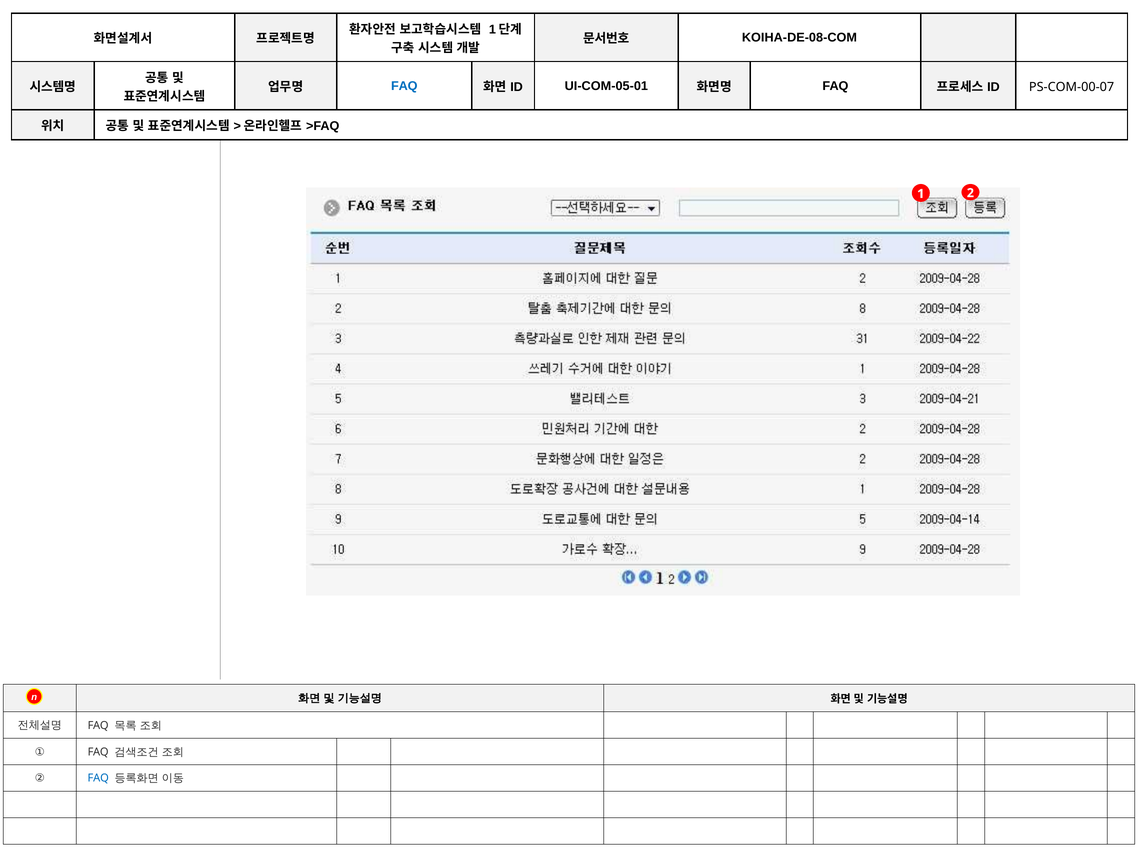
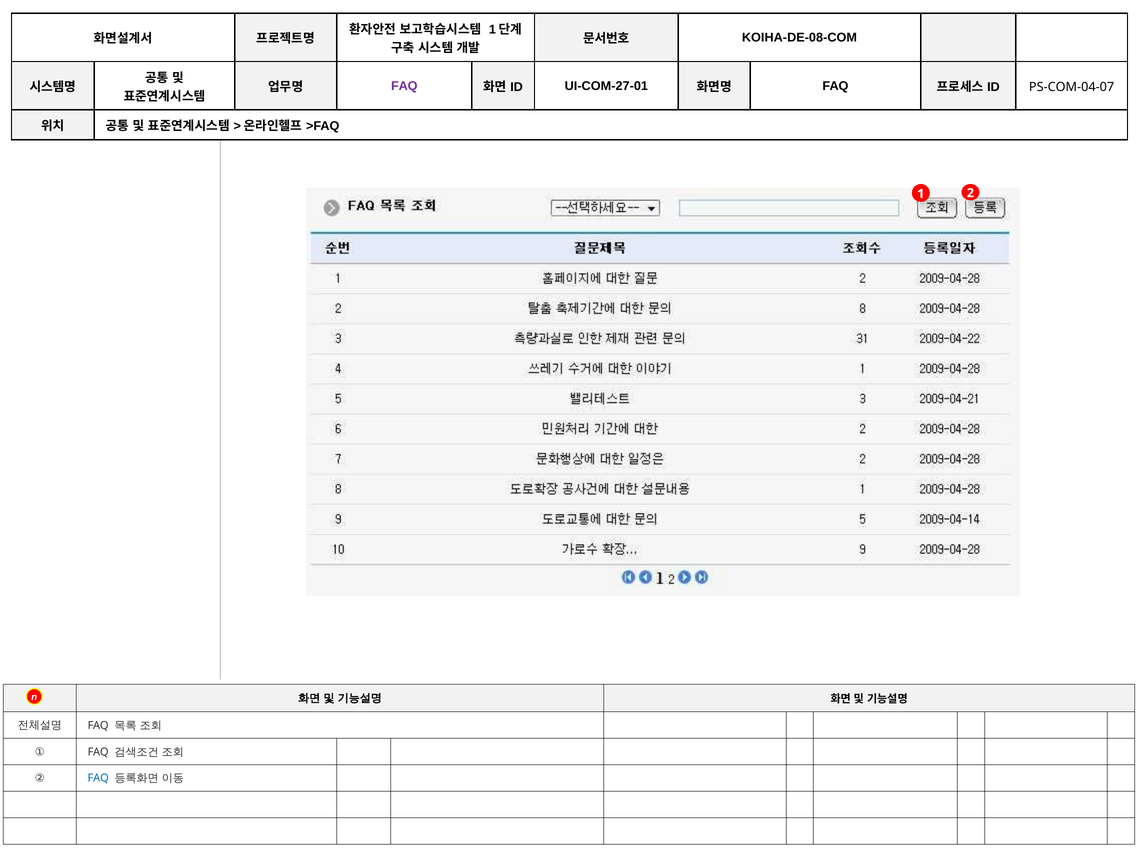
FAQ at (404, 86) colour: blue -> purple
UI-COM-05-01: UI-COM-05-01 -> UI-COM-27-01
PS-COM-00-07: PS-COM-00-07 -> PS-COM-04-07
